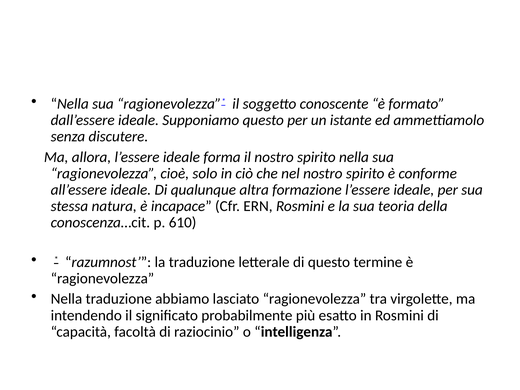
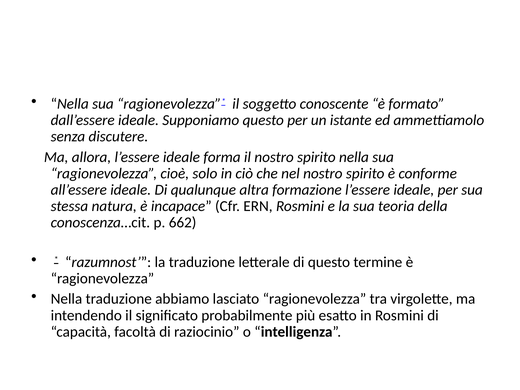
610: 610 -> 662
